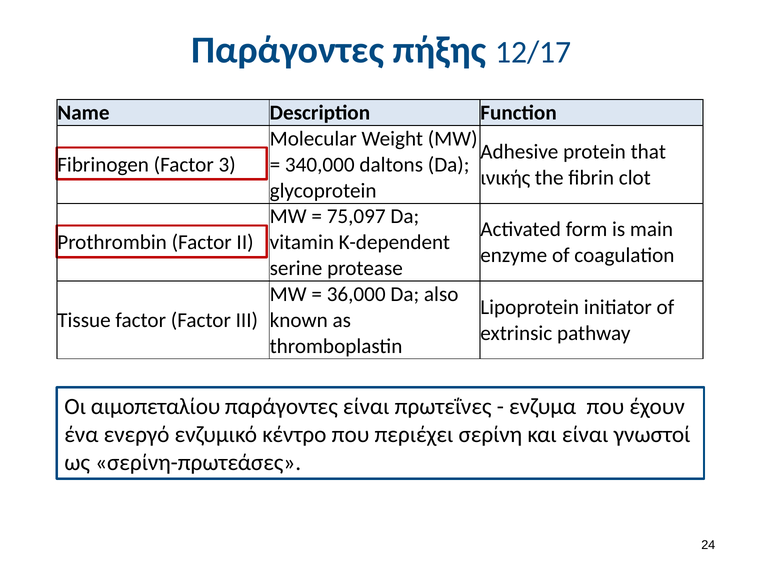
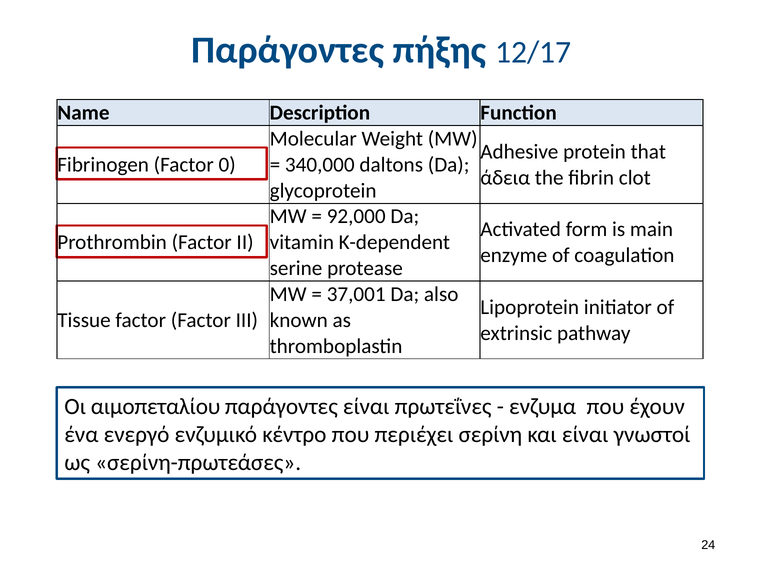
3: 3 -> 0
ινικής: ινικής -> άδεια
75,097: 75,097 -> 92,000
36,000: 36,000 -> 37,001
